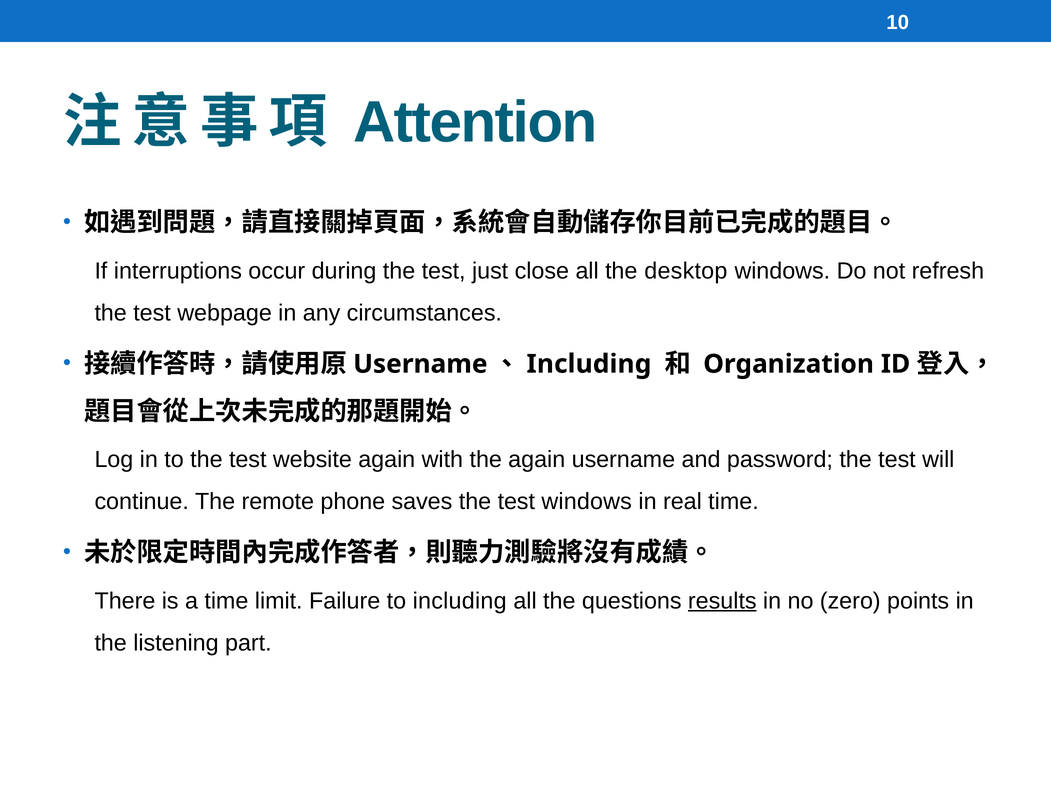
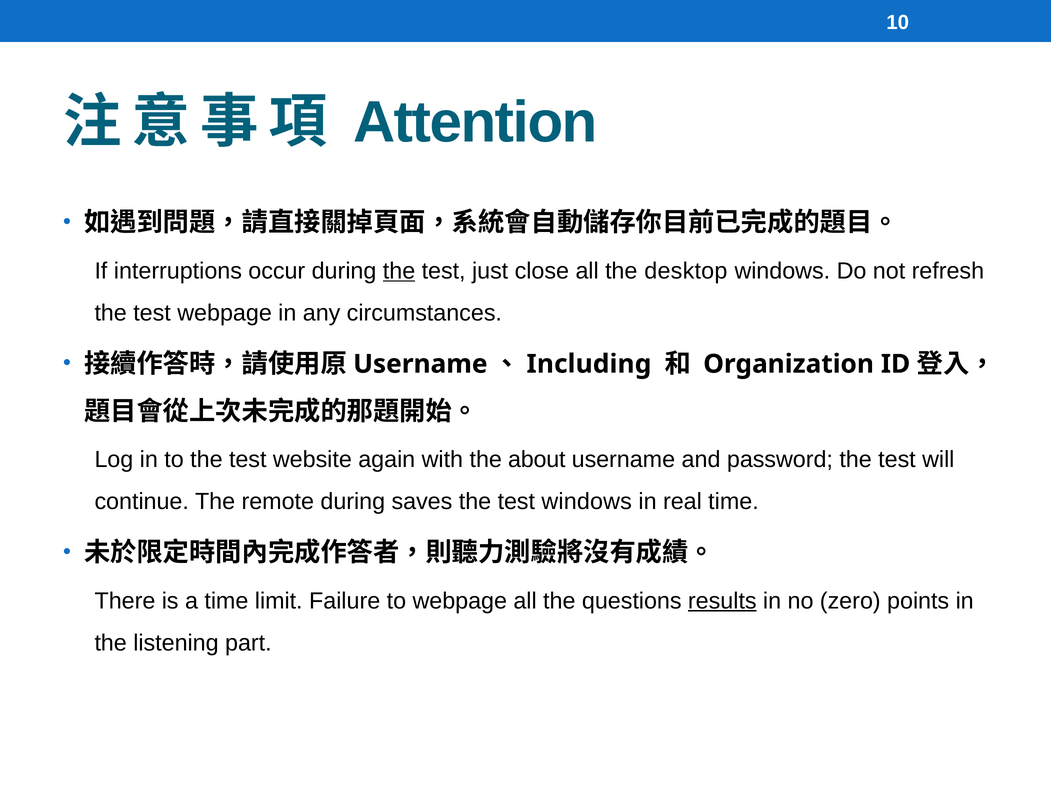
the at (399, 271) underline: none -> present
the again: again -> about
remote phone: phone -> during
to including: including -> webpage
